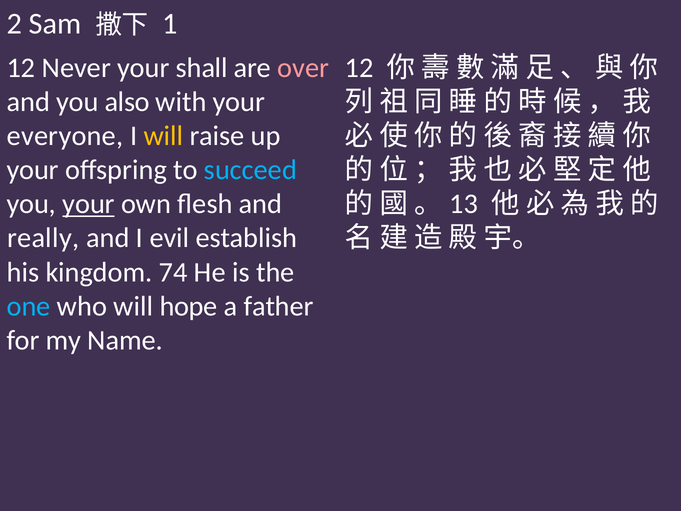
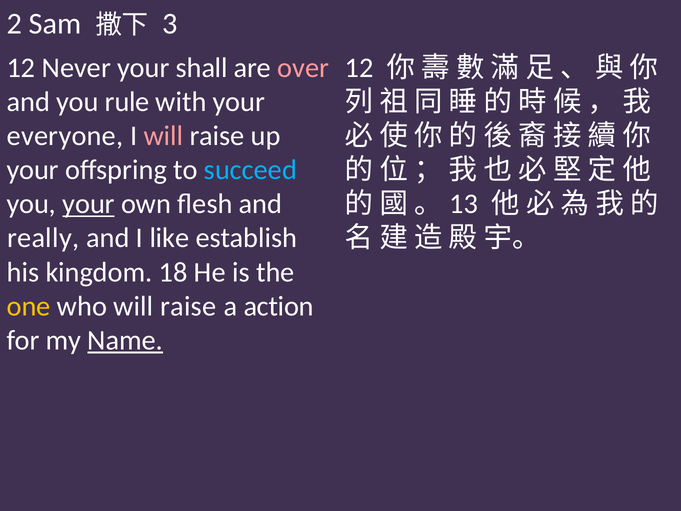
1: 1 -> 3
also: also -> rule
will at (163, 136) colour: yellow -> pink
evil: evil -> like
74: 74 -> 18
one colour: light blue -> yellow
who will hope: hope -> raise
father: father -> action
Name underline: none -> present
